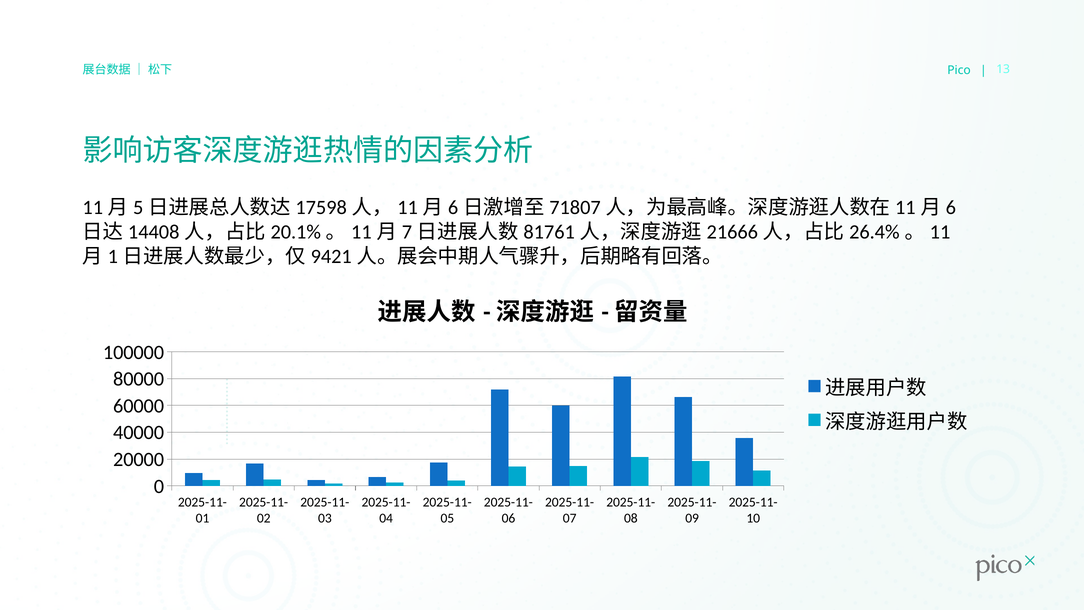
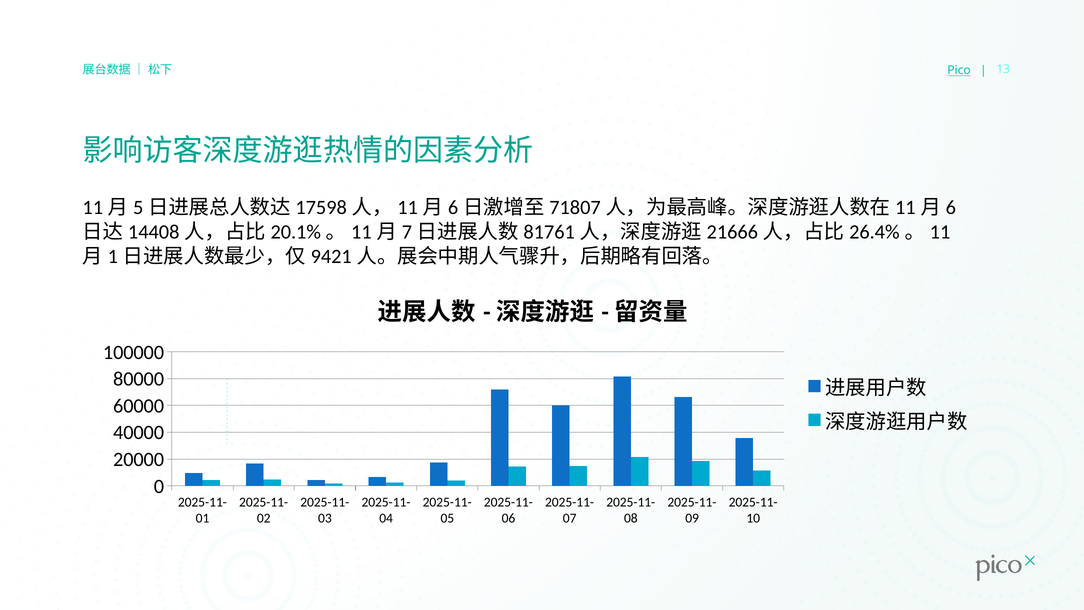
Pico underline: none -> present
